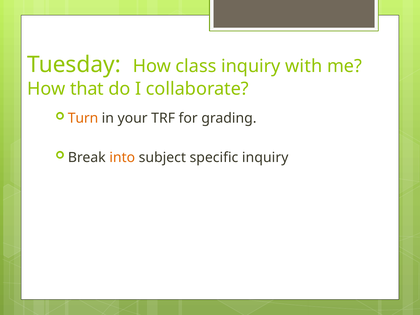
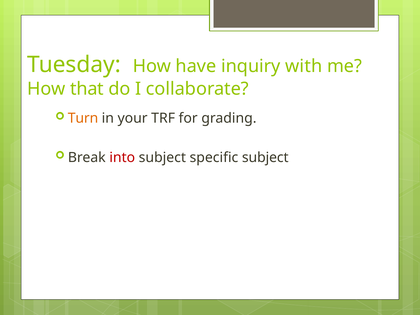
class: class -> have
into colour: orange -> red
specific inquiry: inquiry -> subject
